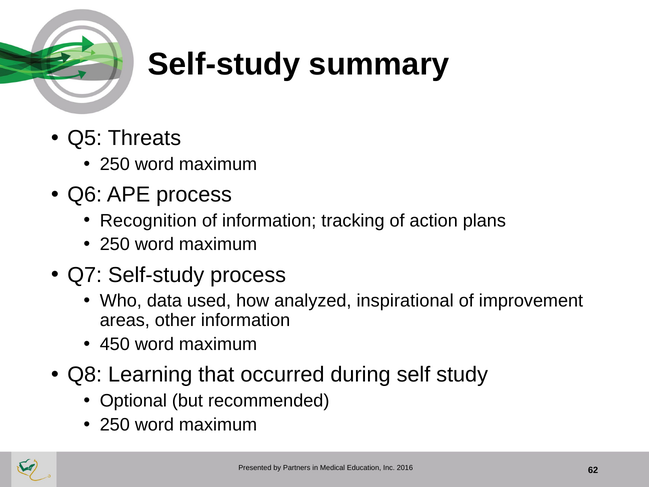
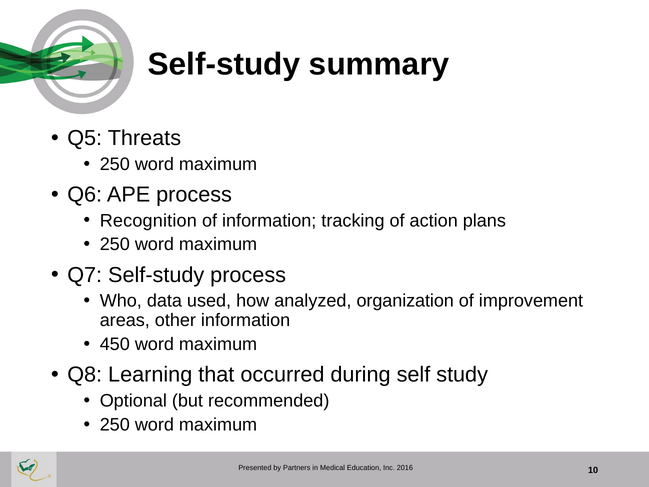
inspirational: inspirational -> organization
62: 62 -> 10
